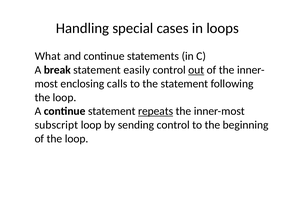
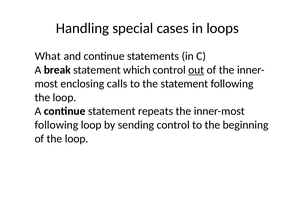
easily: easily -> which
repeats underline: present -> none
subscript at (56, 125): subscript -> following
